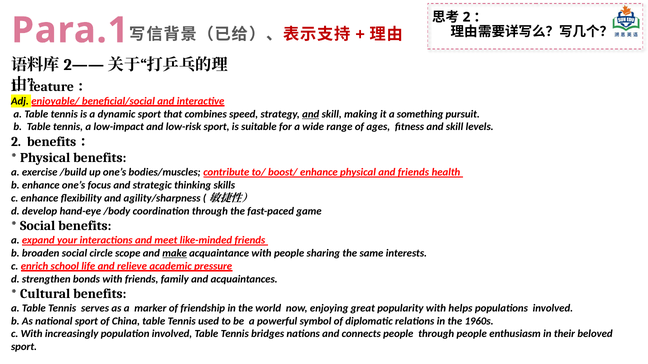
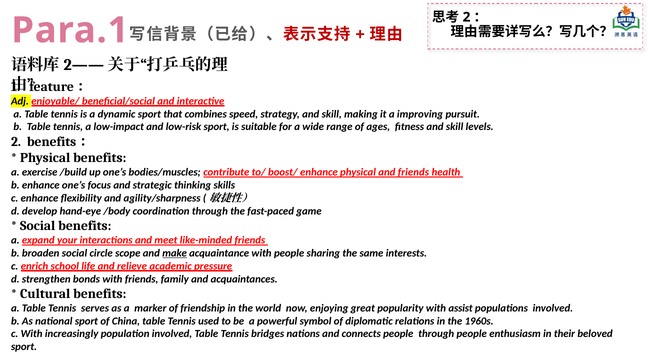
and at (311, 114) underline: present -> none
something: something -> improving
helps: helps -> assist
